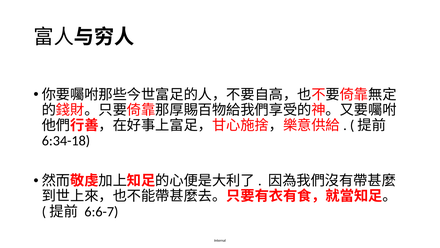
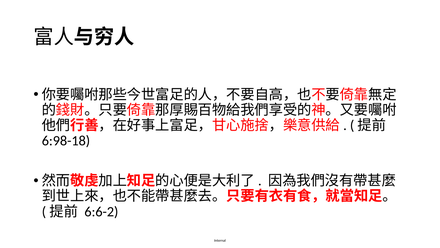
6:34-18: 6:34-18 -> 6:98-18
6:6-7: 6:6-7 -> 6:6-2
